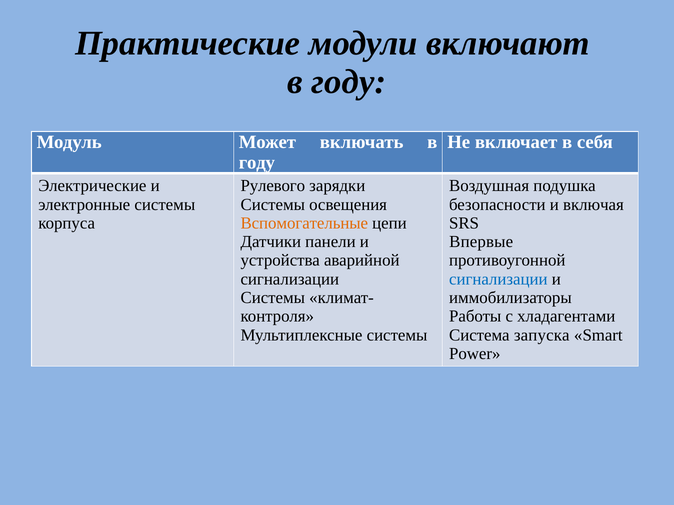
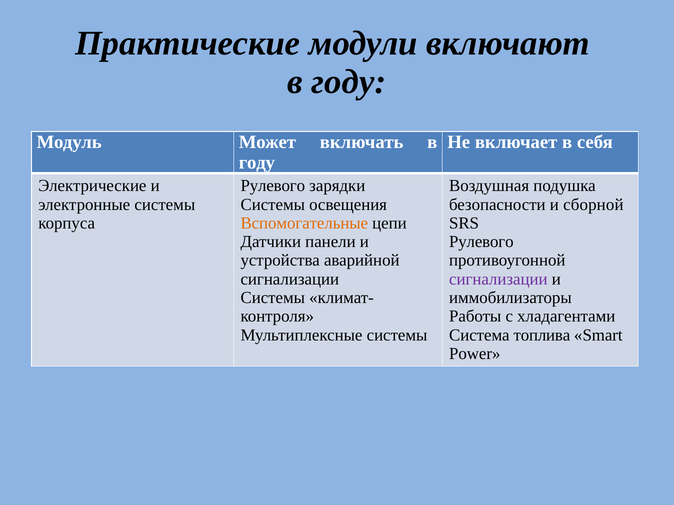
включая: включая -> сборной
Впервые at (481, 242): Впервые -> Рулевого
сигнализации at (498, 279) colour: blue -> purple
запуска: запуска -> топлива
